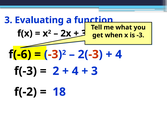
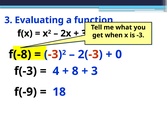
f(-6: f(-6 -> f(-8
4 at (119, 55): 4 -> 0
2 at (56, 71): 2 -> 4
4 at (75, 71): 4 -> 8
f(-2: f(-2 -> f(-9
